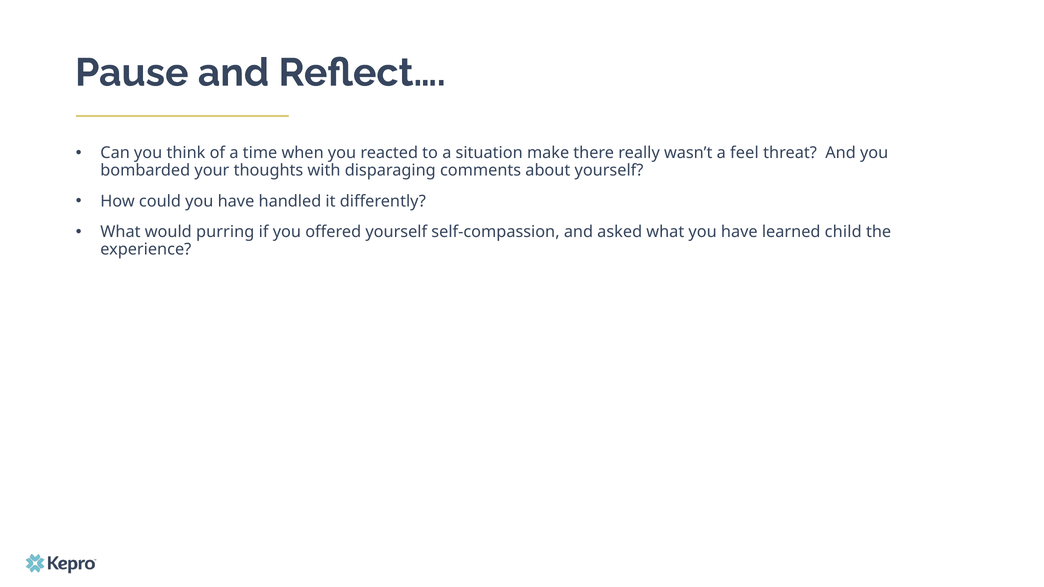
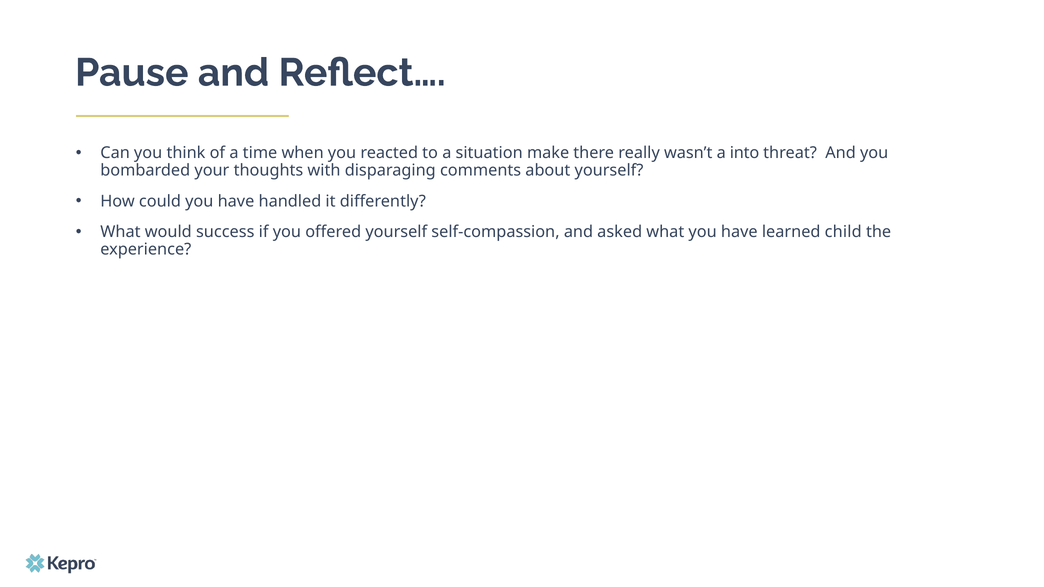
feel: feel -> into
purring: purring -> success
